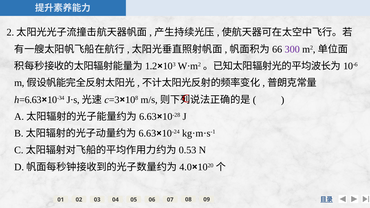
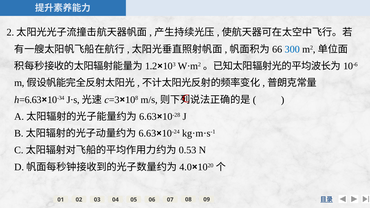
300 colour: purple -> blue
